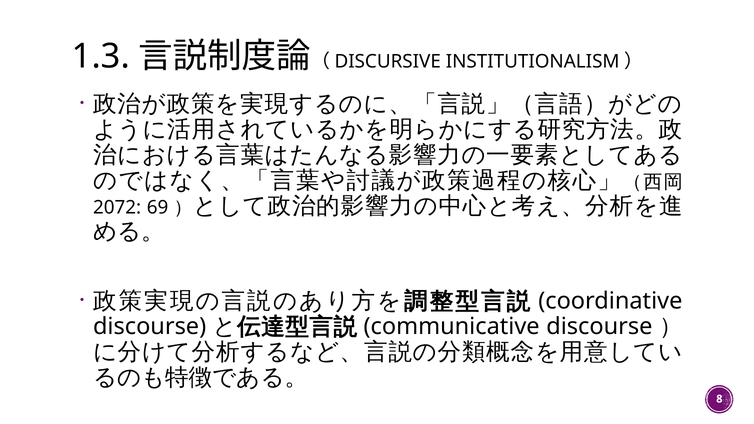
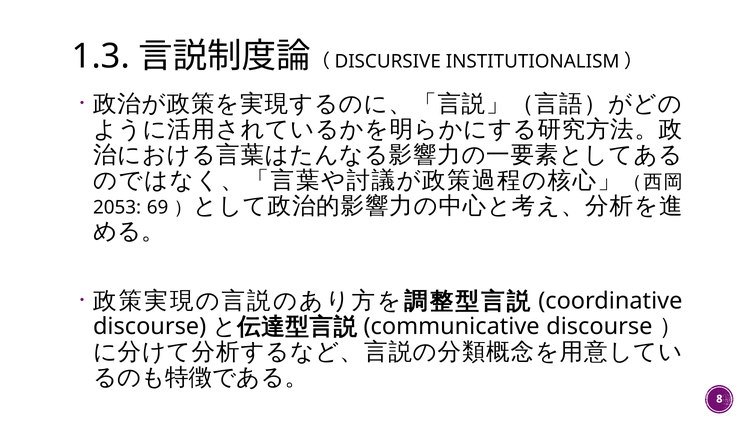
2072: 2072 -> 2053
